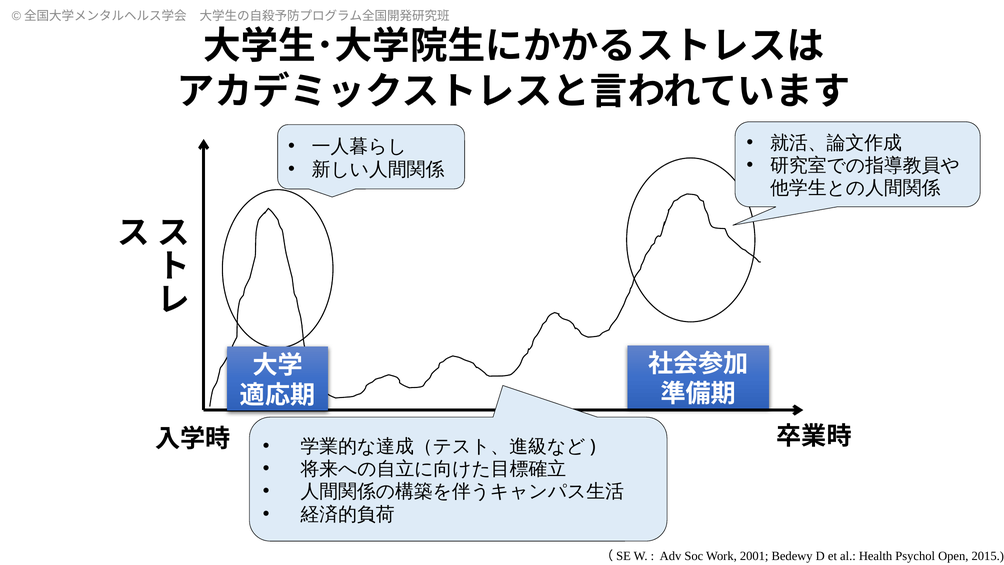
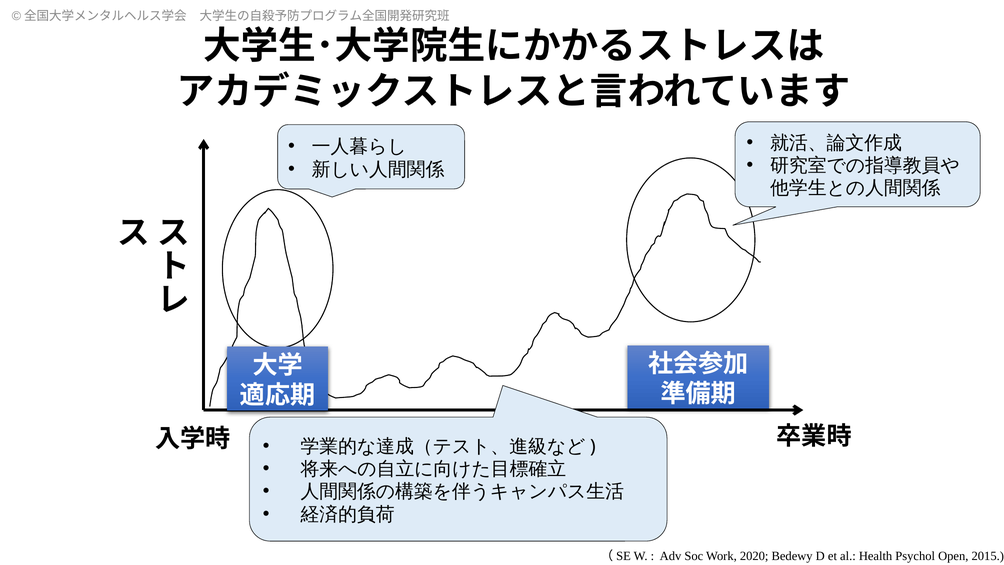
2001: 2001 -> 2020
